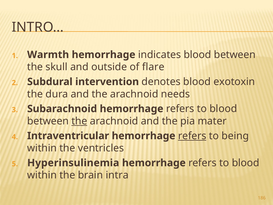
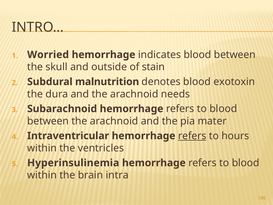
Warmth: Warmth -> Worried
flare: flare -> stain
intervention: intervention -> malnutrition
the at (79, 121) underline: present -> none
being: being -> hours
